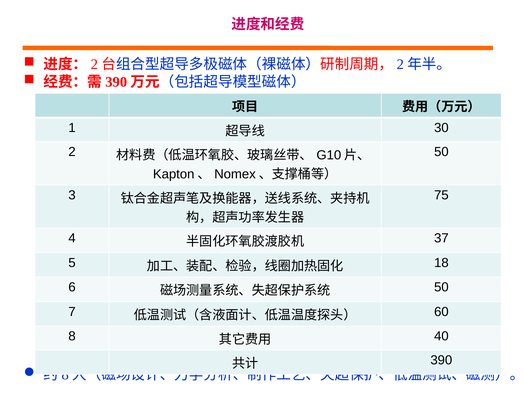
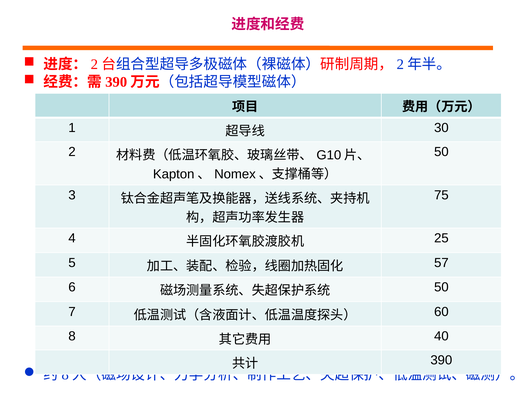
37: 37 -> 25
18: 18 -> 57
